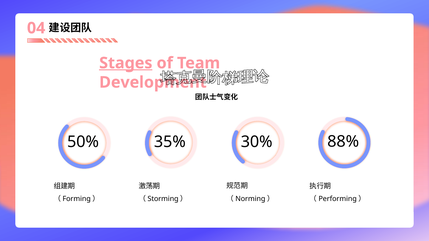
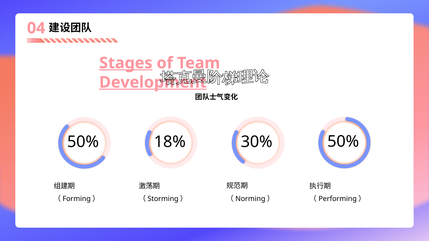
Development underline: none -> present
35%: 35% -> 18%
30% 88%: 88% -> 50%
